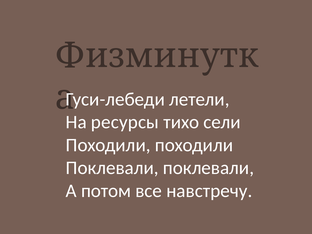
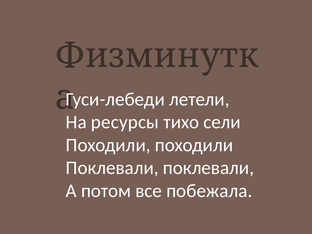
навстречу: навстречу -> побежала
